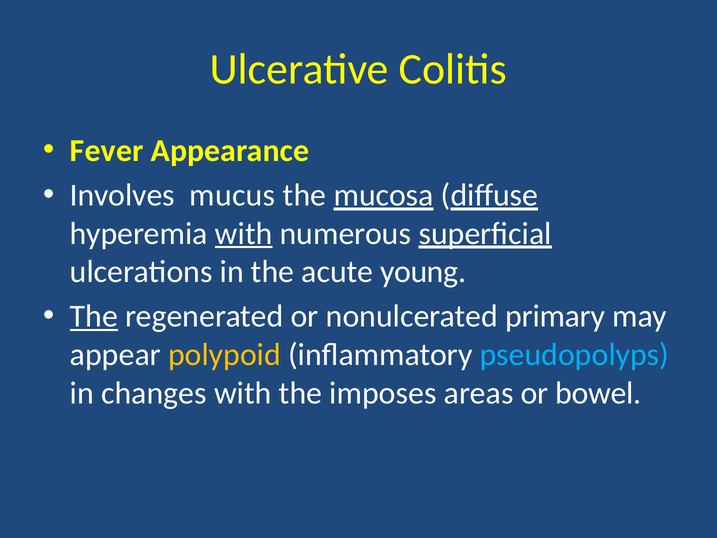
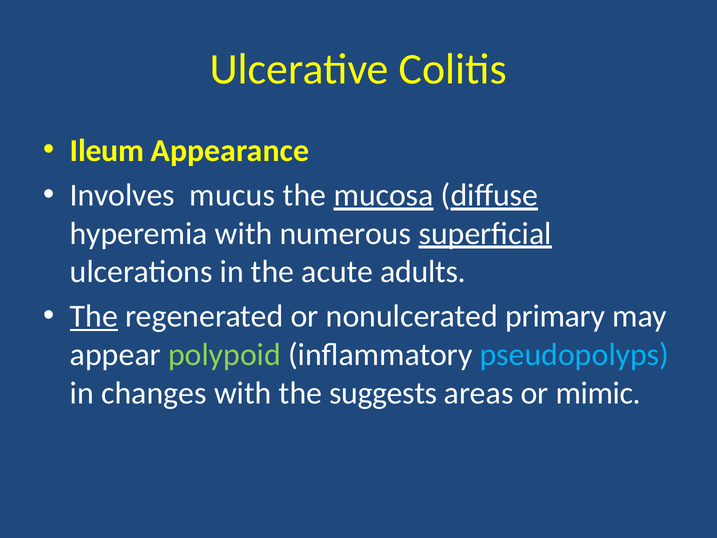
Fever: Fever -> Ileum
with at (244, 233) underline: present -> none
young: young -> adults
polypoid colour: yellow -> light green
imposes: imposes -> suggests
bowel: bowel -> mimic
